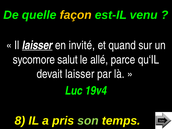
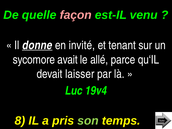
façon colour: yellow -> pink
Il laisser: laisser -> donne
quand: quand -> tenant
salut: salut -> avait
